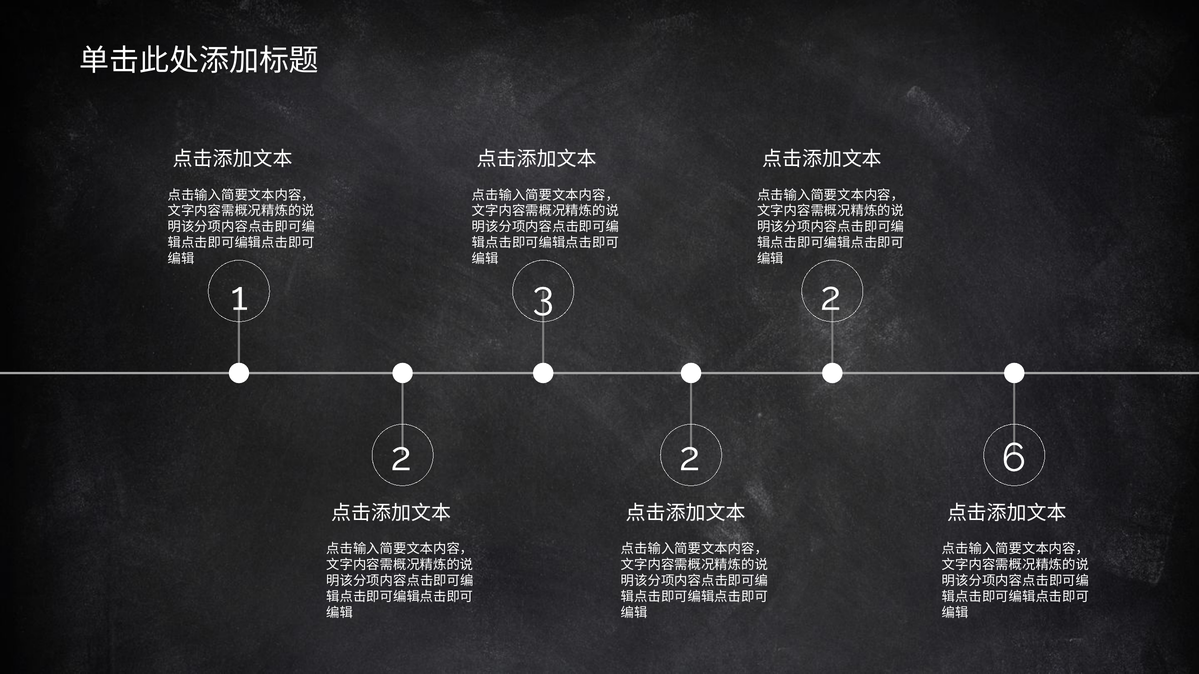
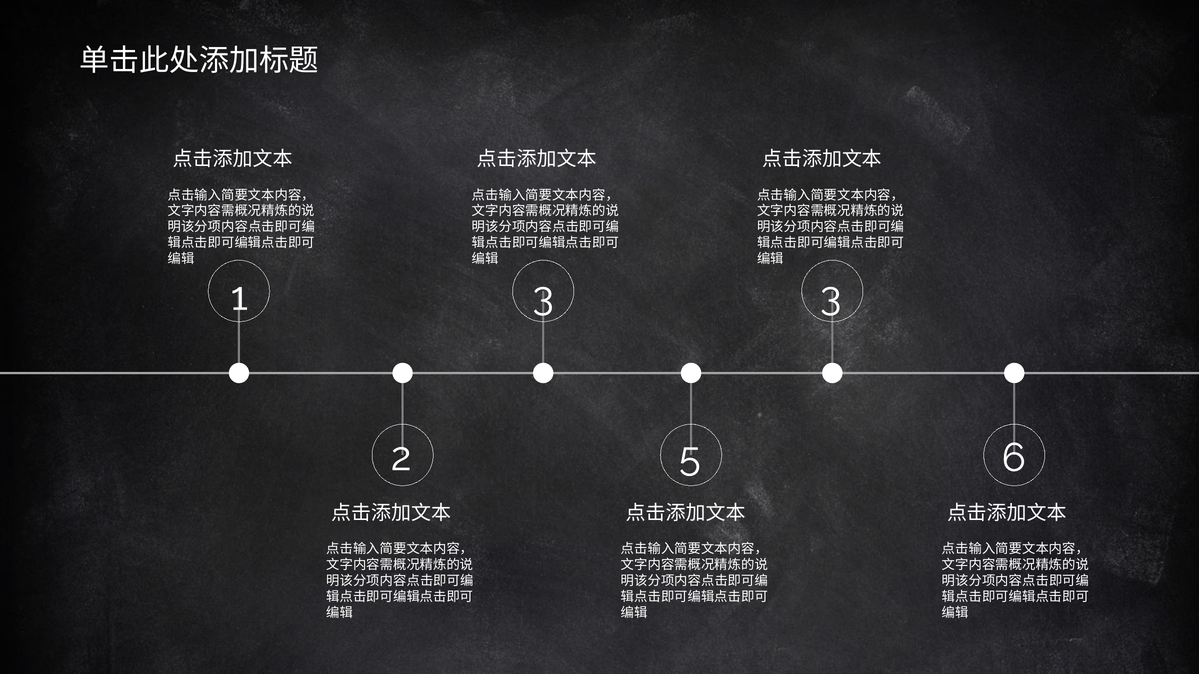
3 2: 2 -> 3
2 at (690, 457): 2 -> 5
